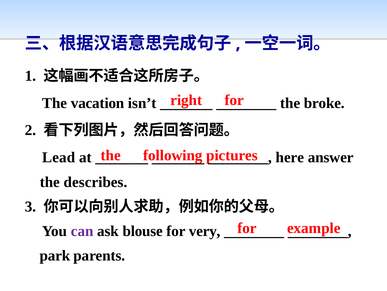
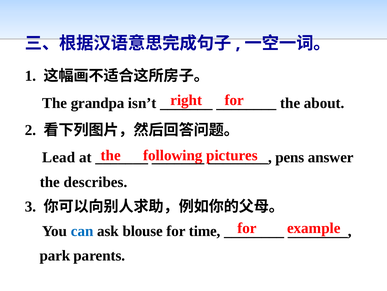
vacation: vacation -> grandpa
broke: broke -> about
here: here -> pens
can colour: purple -> blue
very: very -> time
